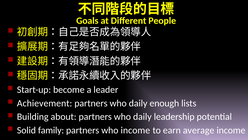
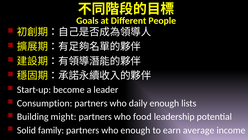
Achievement: Achievement -> Consumption
about: about -> might
daily at (142, 116): daily -> food
who income: income -> enough
